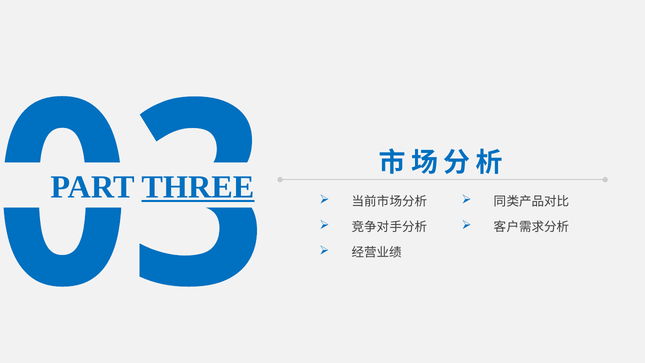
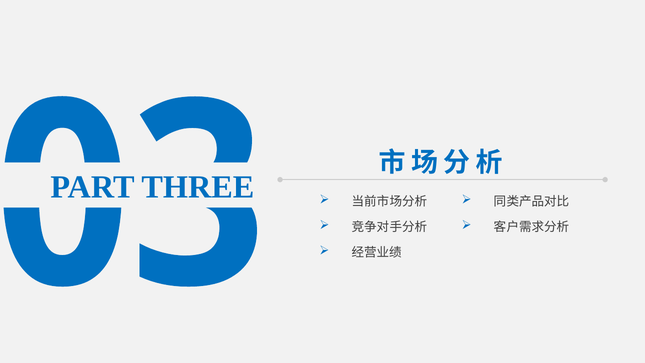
THREE underline: present -> none
